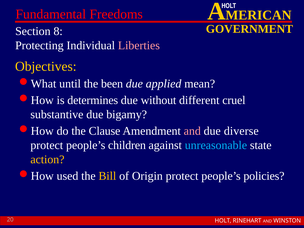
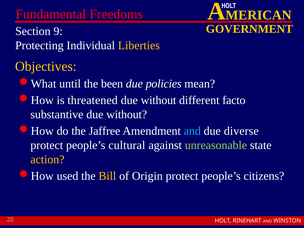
8: 8 -> 9
Liberties colour: pink -> yellow
applied: applied -> policies
determines: determines -> threatened
cruel: cruel -> facto
substantive due bigamy: bigamy -> without
Clause: Clause -> Jaffree
and at (192, 131) colour: pink -> light blue
children: children -> cultural
unreasonable colour: light blue -> light green
policies: policies -> citizens
